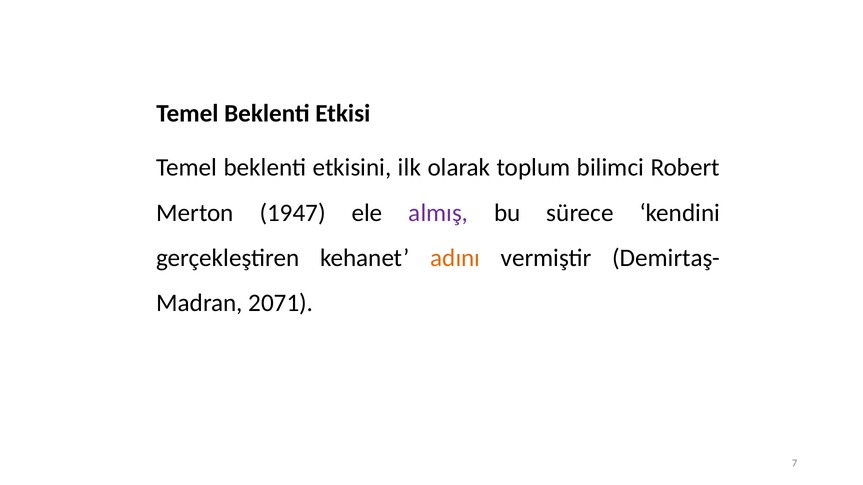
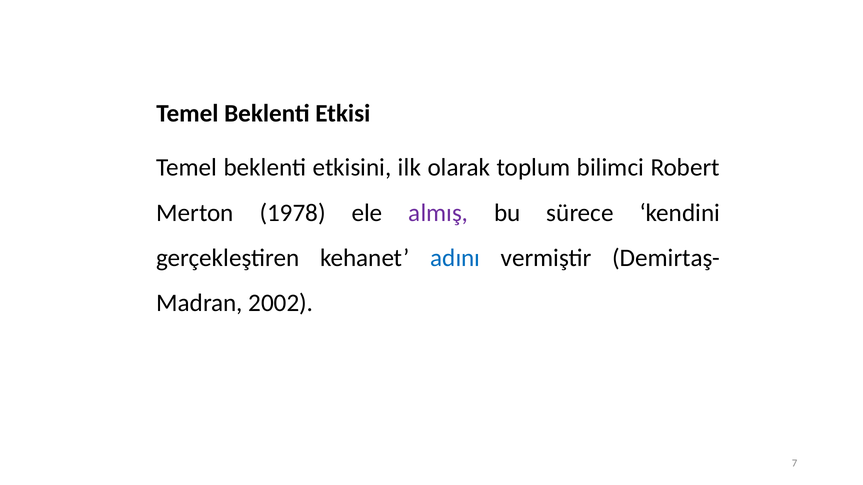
1947: 1947 -> 1978
adını colour: orange -> blue
2071: 2071 -> 2002
